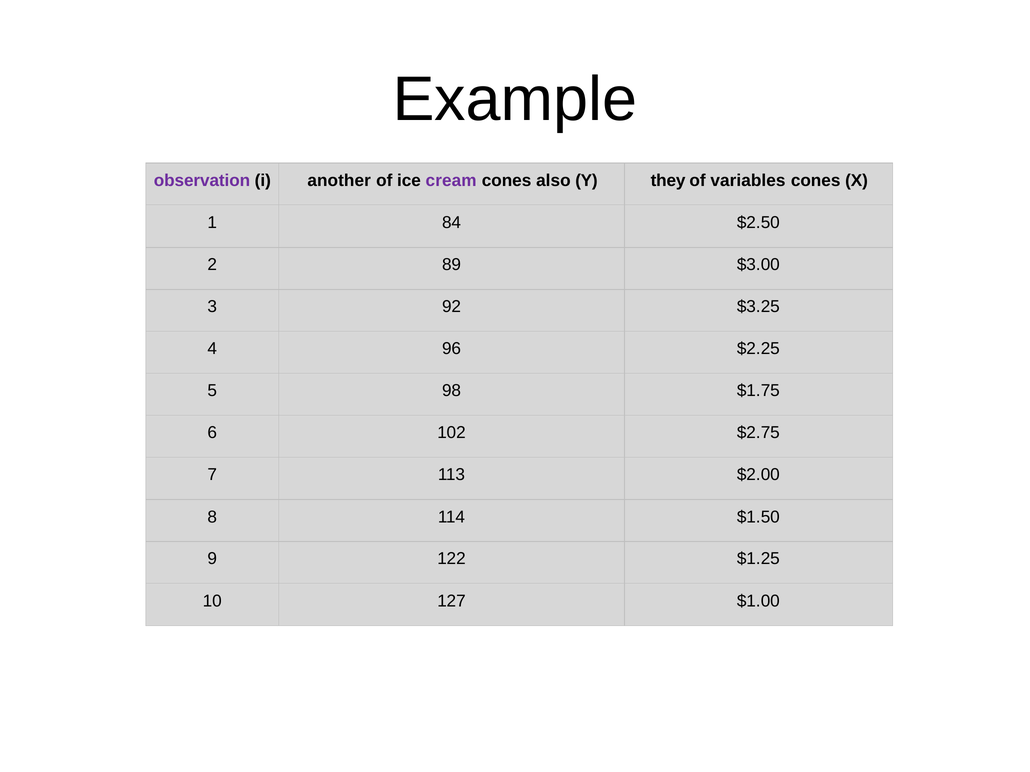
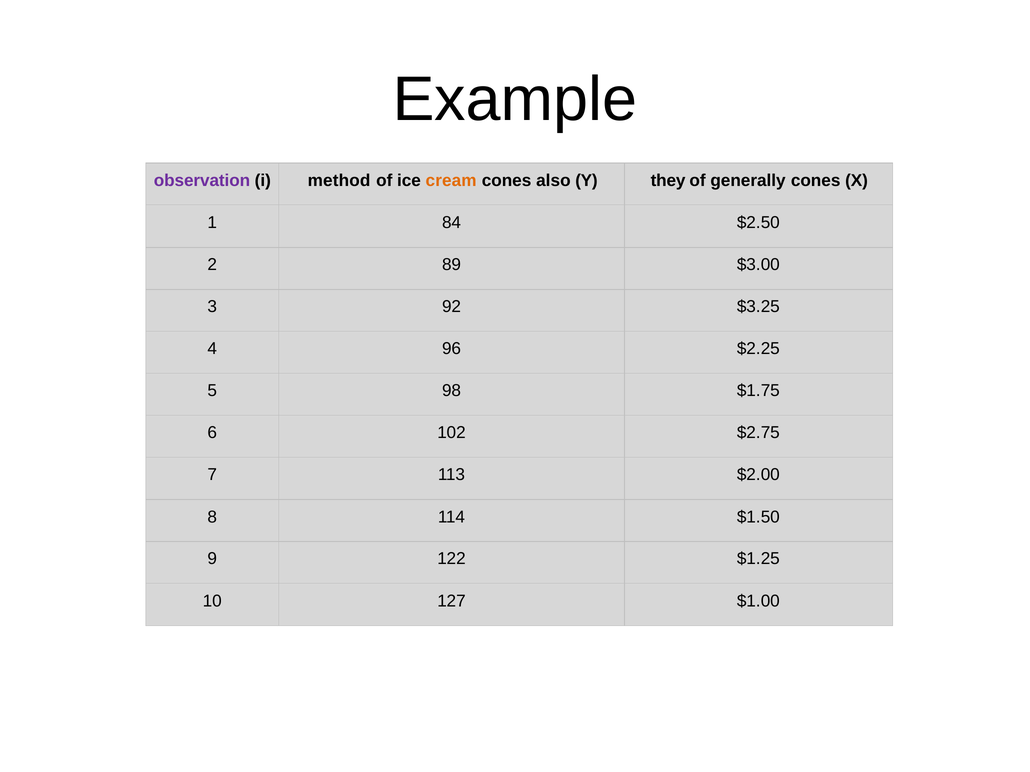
another: another -> method
cream colour: purple -> orange
variables: variables -> generally
